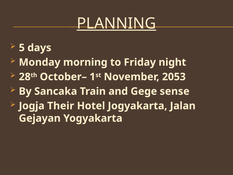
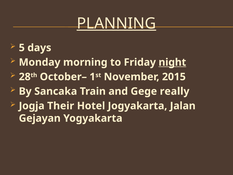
night underline: none -> present
2053: 2053 -> 2015
sense: sense -> really
